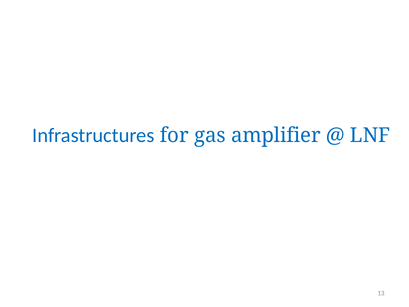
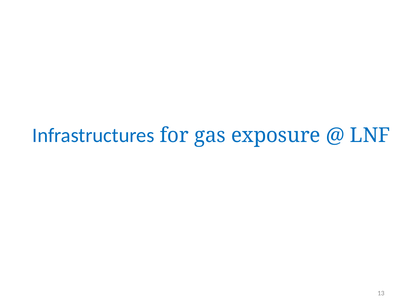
amplifier: amplifier -> exposure
